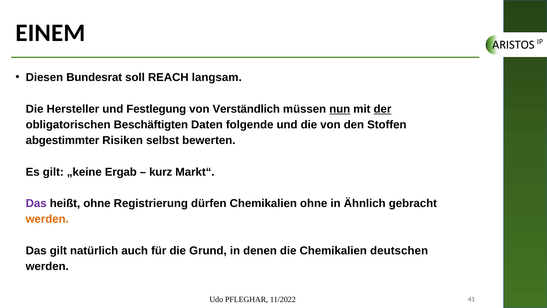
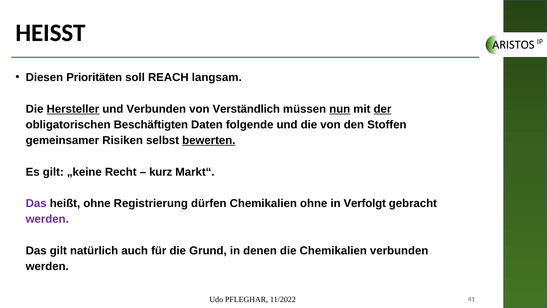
EINEM at (50, 33): EINEM -> HEISST
Bundesrat: Bundesrat -> Prioritäten
Hersteller underline: none -> present
und Festlegung: Festlegung -> Verbunden
abgestimmter: abgestimmter -> gemeinsamer
bewerten underline: none -> present
Ergab: Ergab -> Recht
Ähnlich: Ähnlich -> Verfolgt
werden at (47, 219) colour: orange -> purple
Chemikalien deutschen: deutschen -> verbunden
